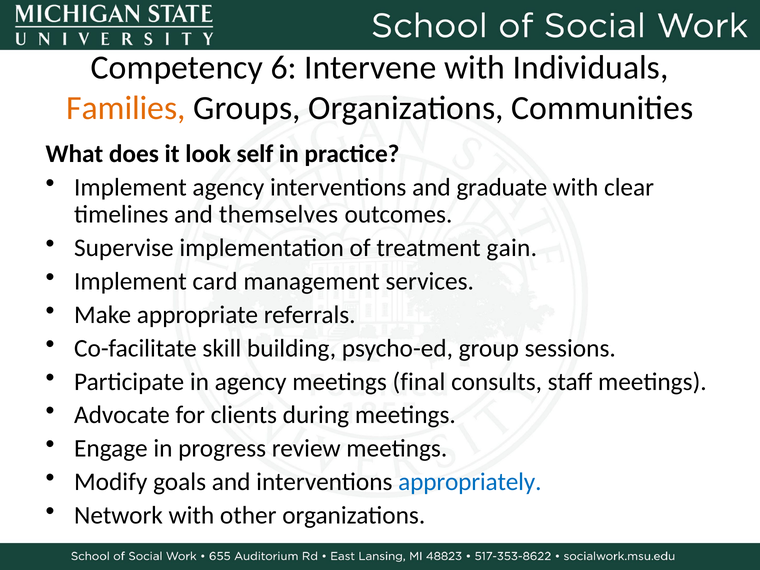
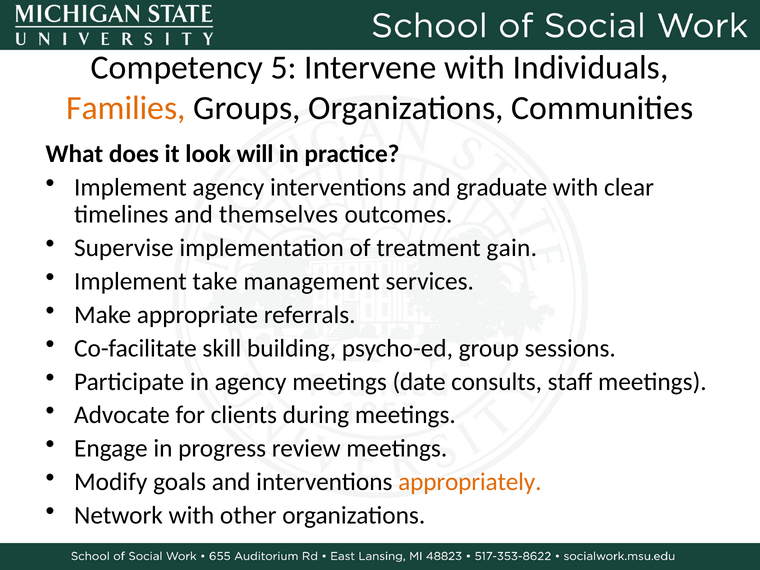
6: 6 -> 5
self: self -> will
card: card -> take
final: final -> date
appropriately colour: blue -> orange
